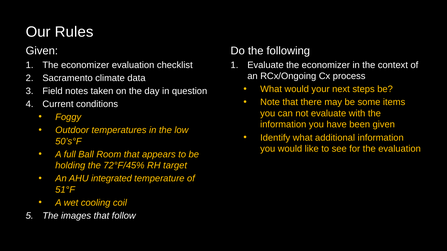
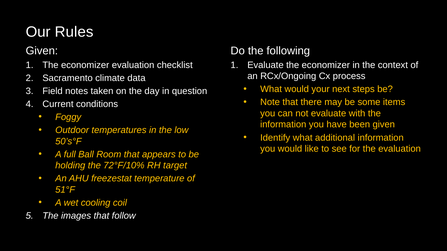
72°F/45%: 72°F/45% -> 72°F/10%
integrated: integrated -> freezestat
